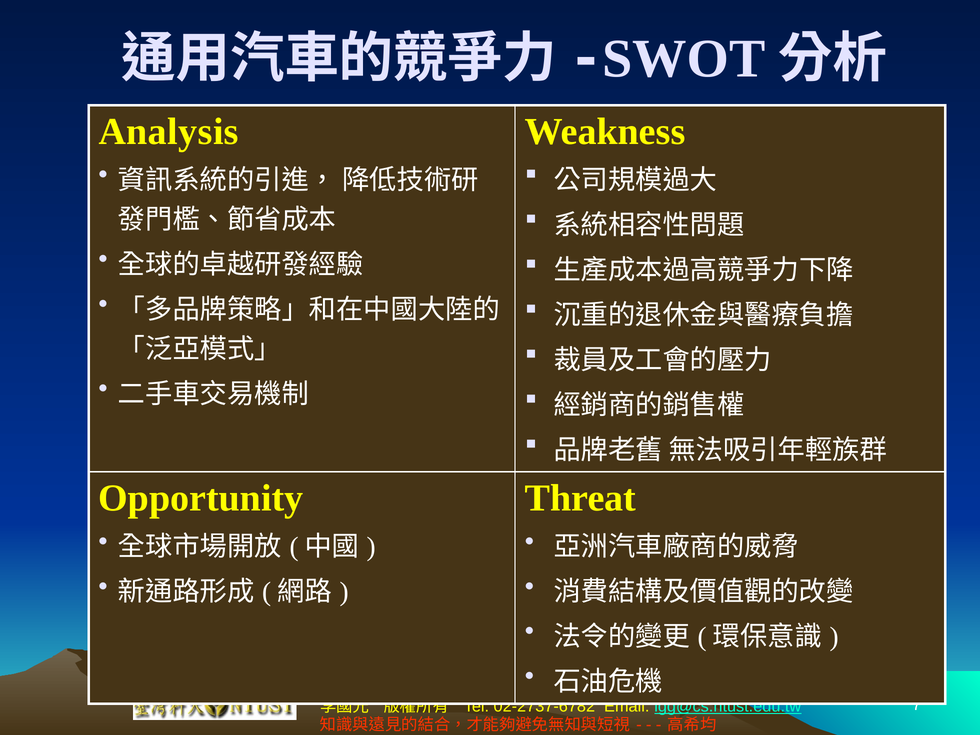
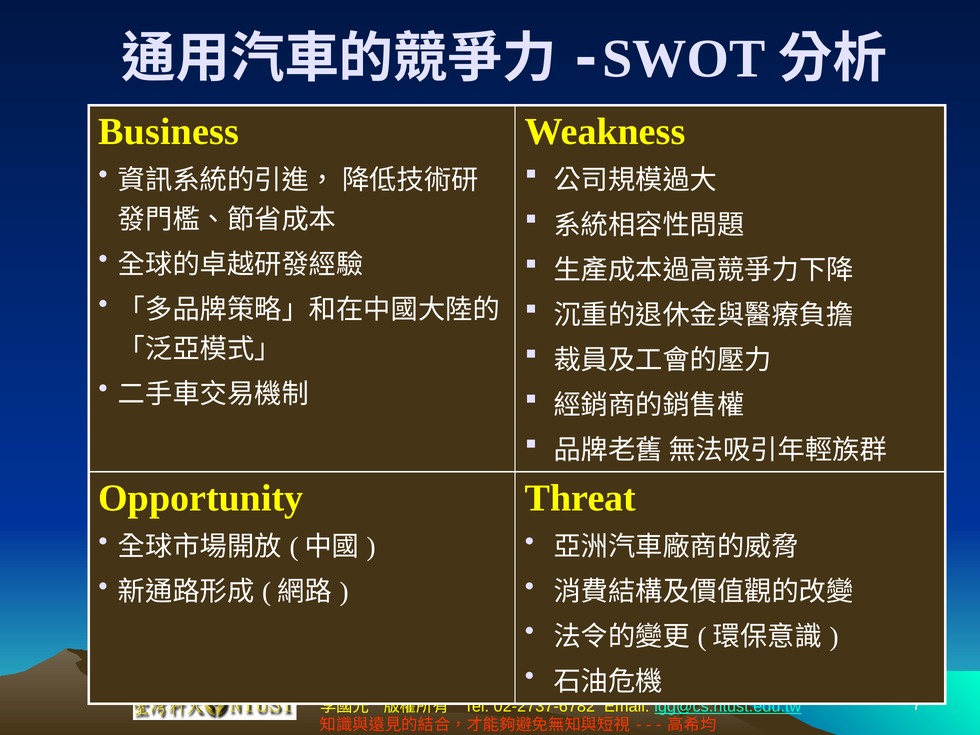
Analysis: Analysis -> Business
